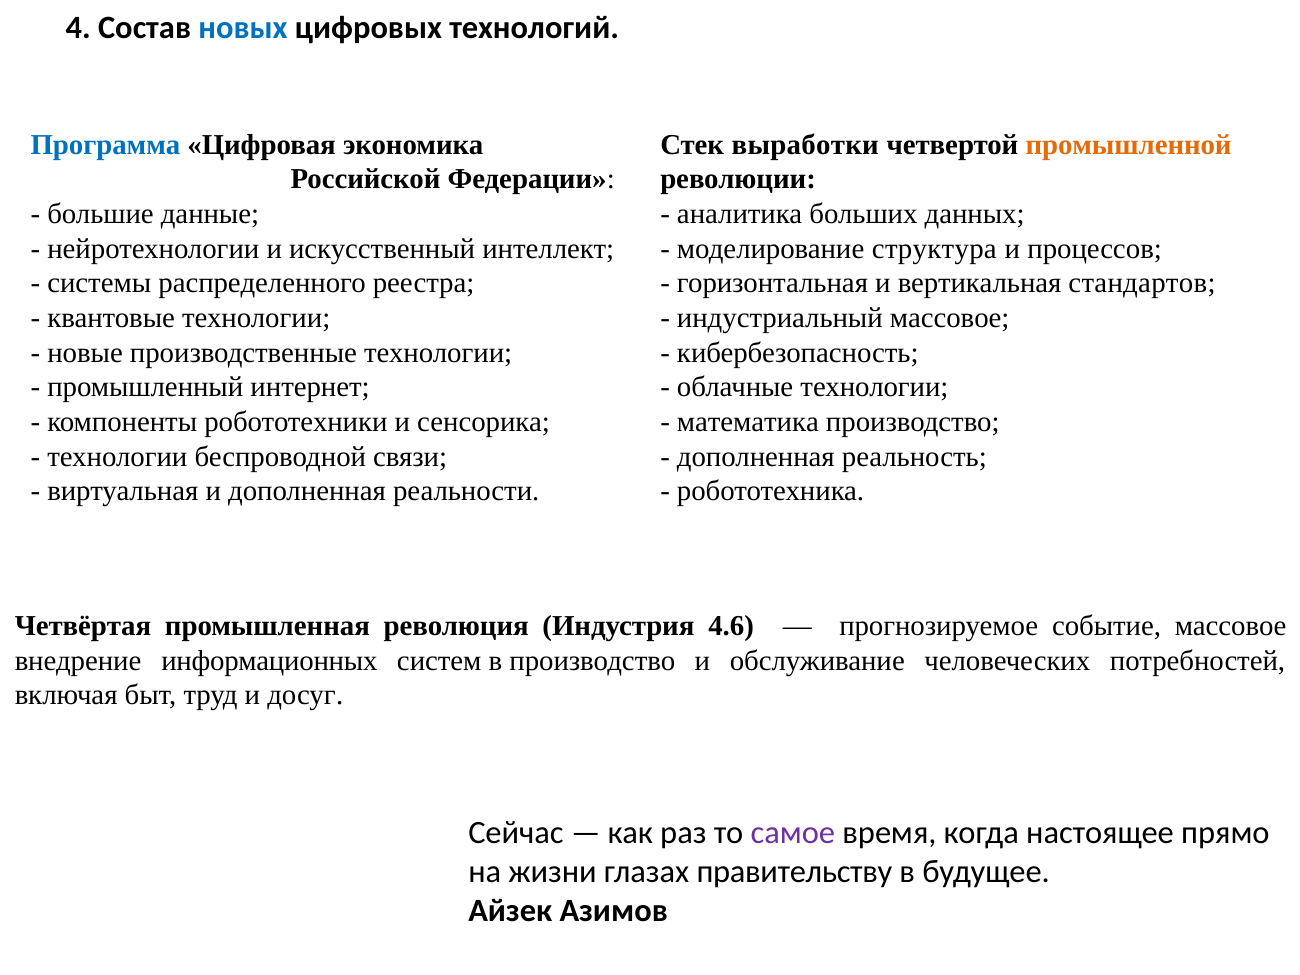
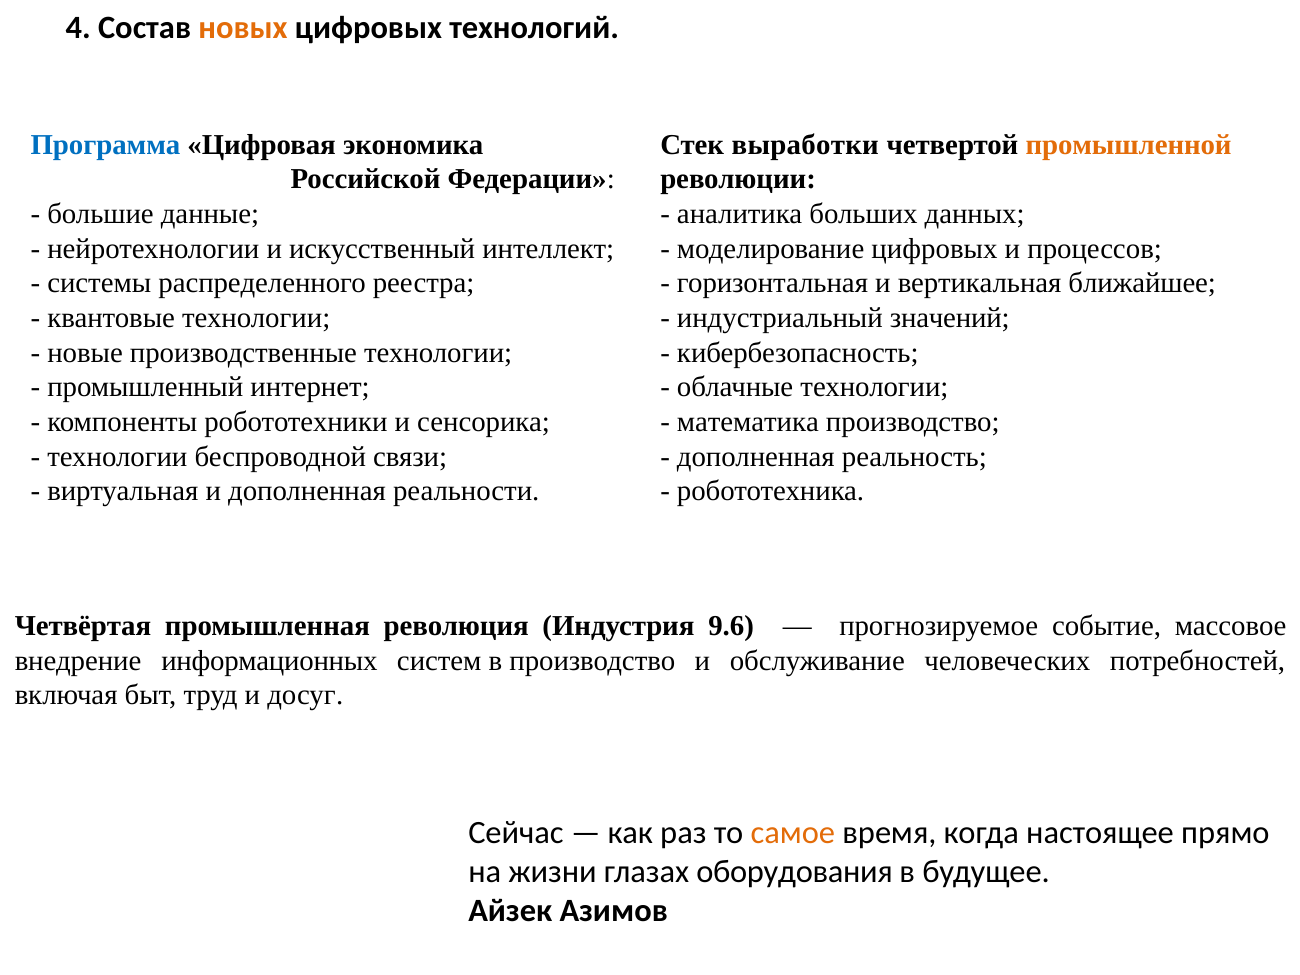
новых colour: blue -> orange
моделирование структура: структура -> цифровых
стандартов: стандартов -> ближайшее
индустриальный массовое: массовое -> значений
4.6: 4.6 -> 9.6
самое colour: purple -> orange
правительству: правительству -> оборудования
